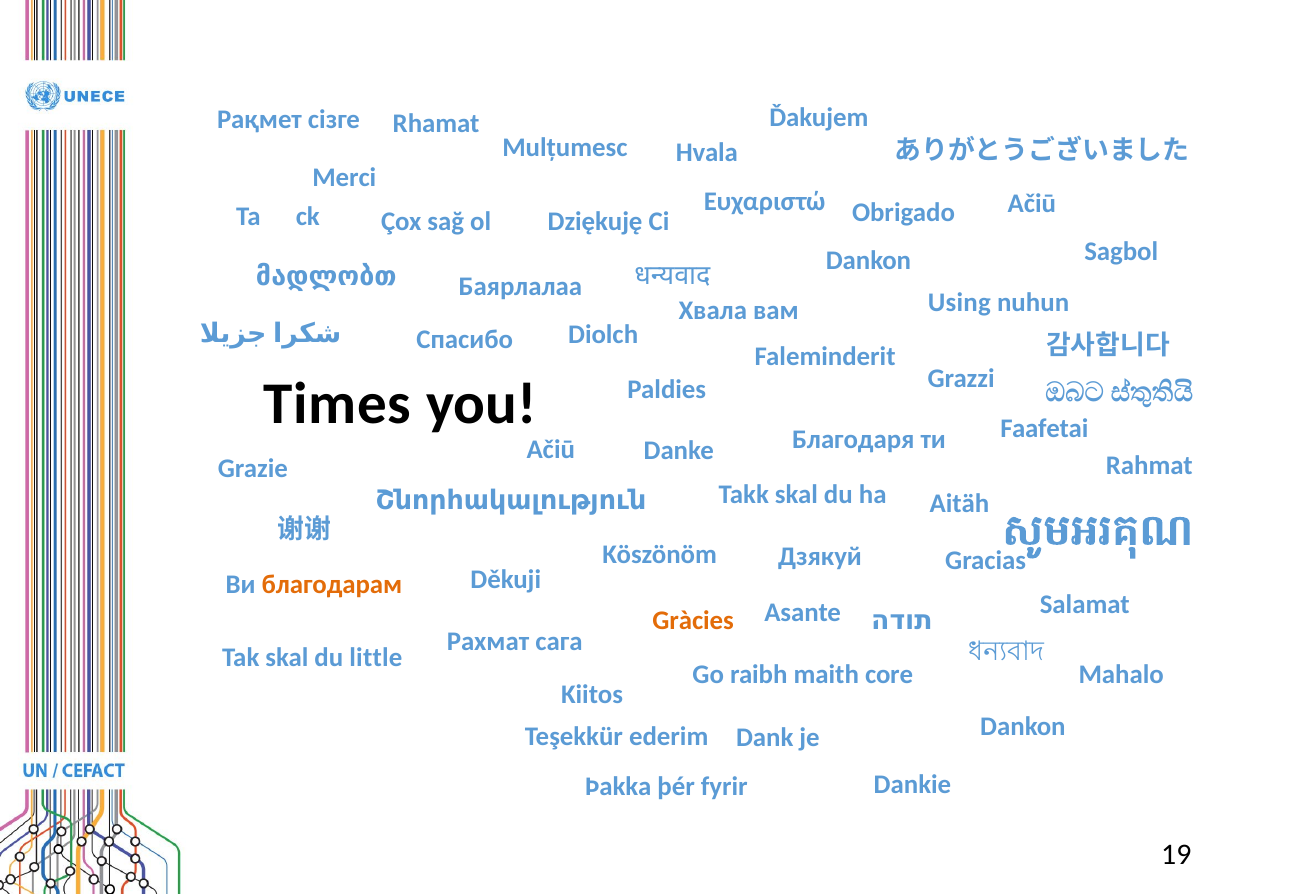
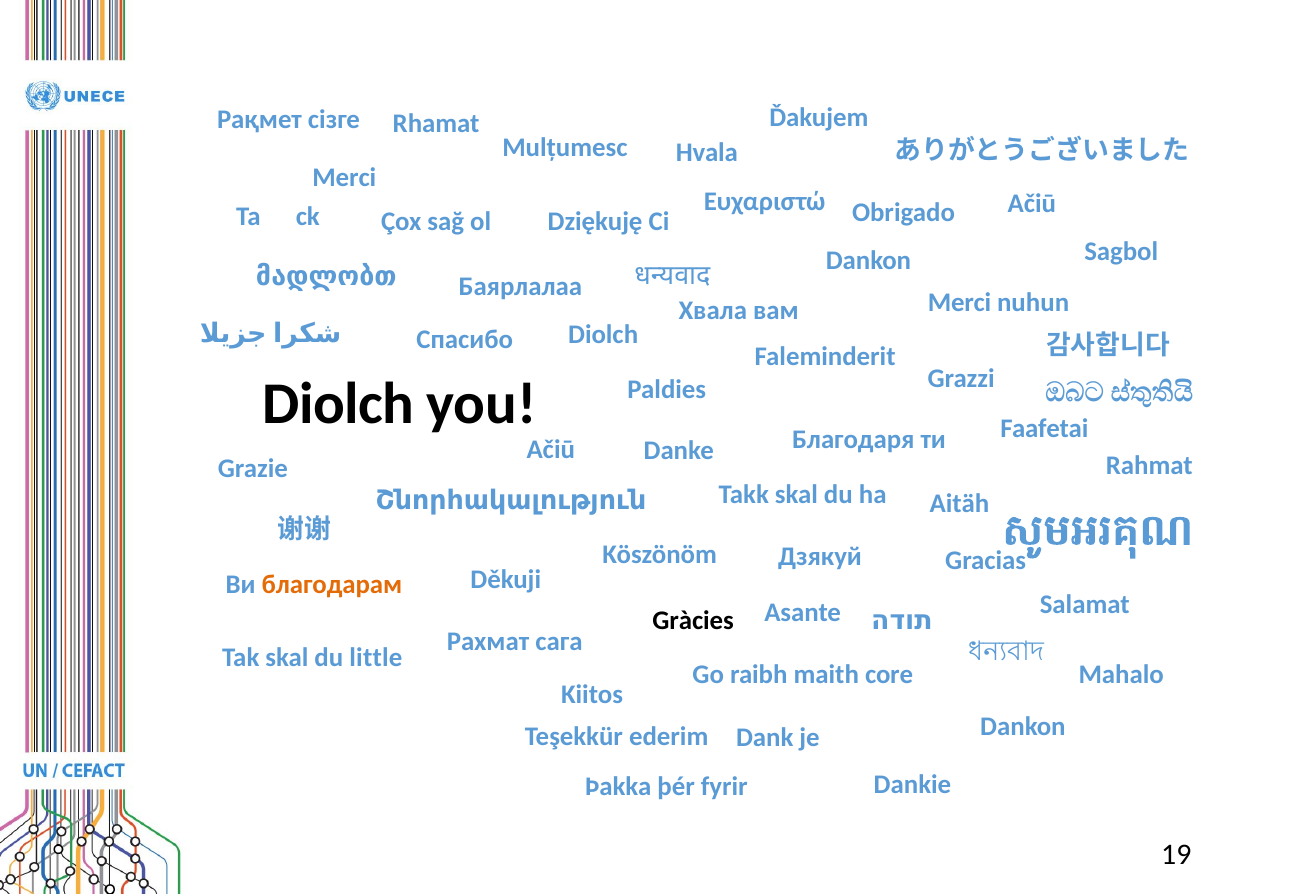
Using at (959, 303): Using -> Merci
Times at (338, 404): Times -> Diolch
Gràcies colour: orange -> black
